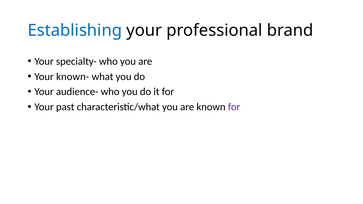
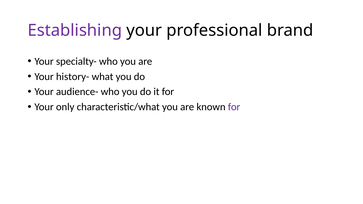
Establishing colour: blue -> purple
known-: known- -> history-
past: past -> only
